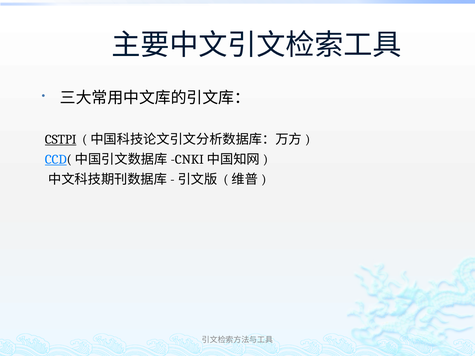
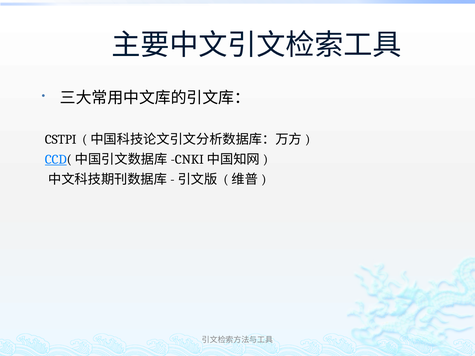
CSTPI underline: present -> none
